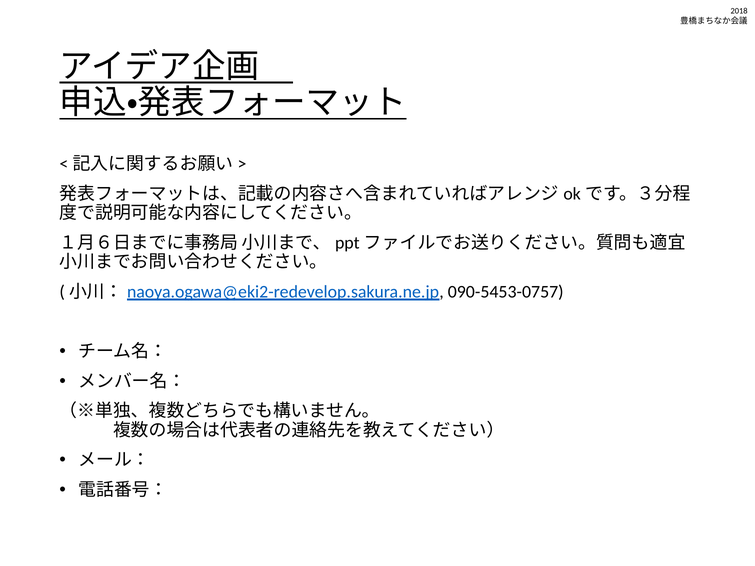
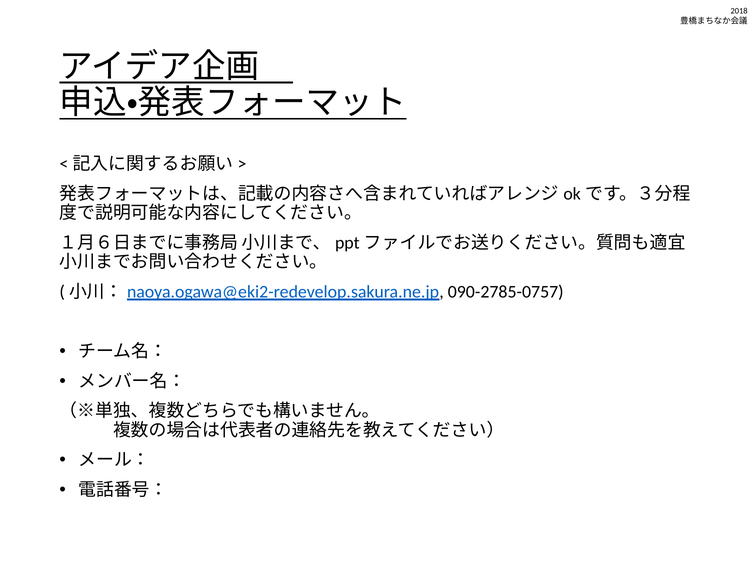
090-5453-0757: 090-5453-0757 -> 090-2785-0757
